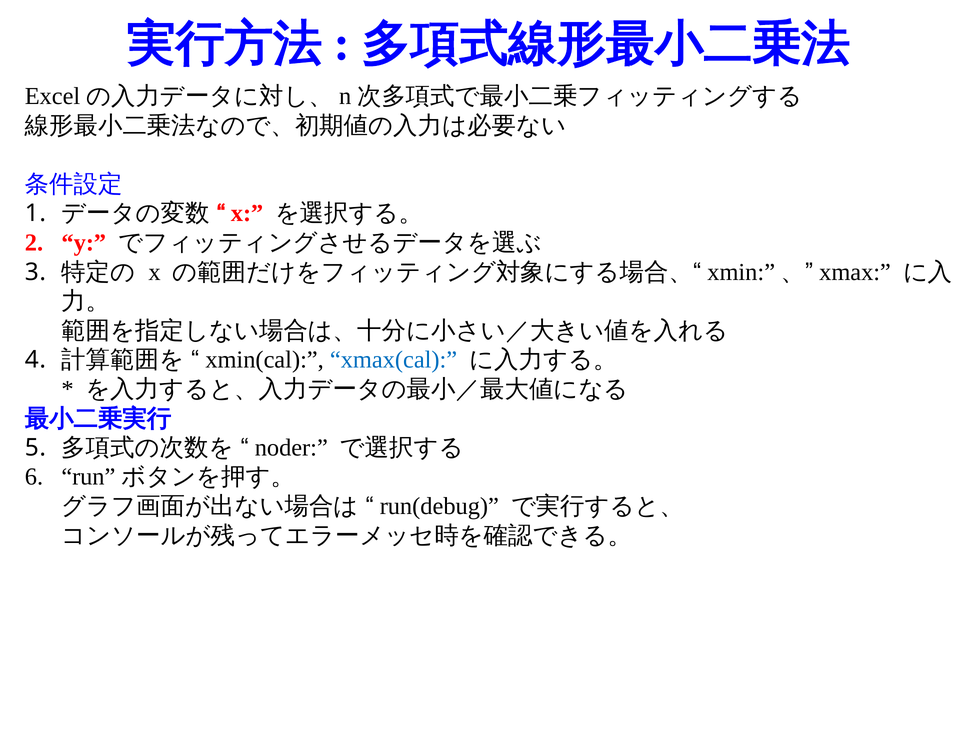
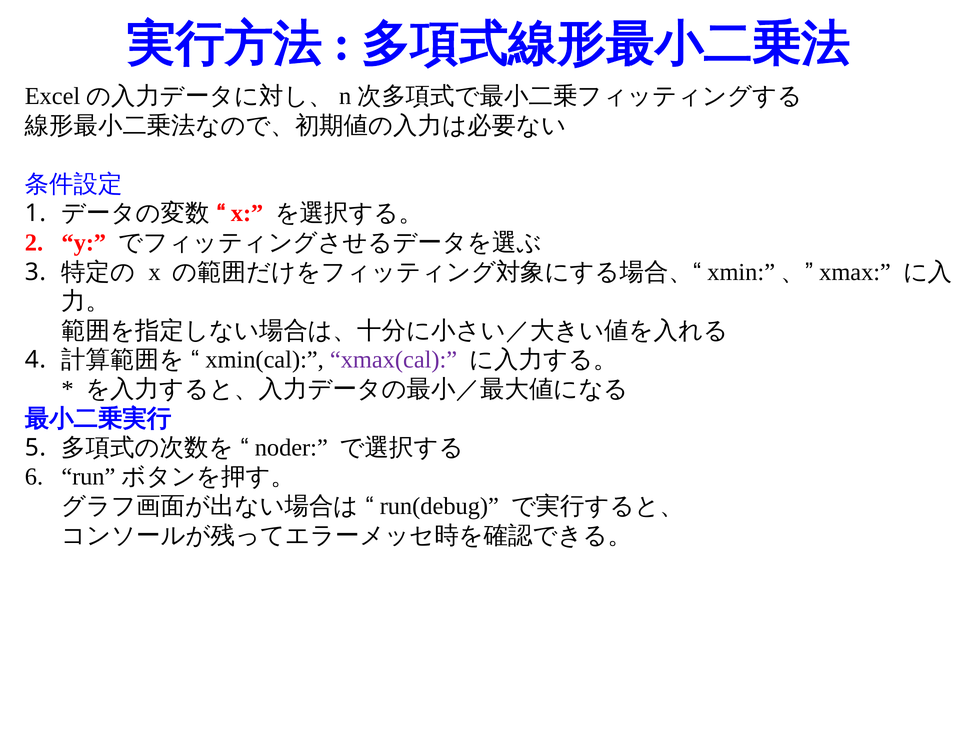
xmax(cal colour: blue -> purple
